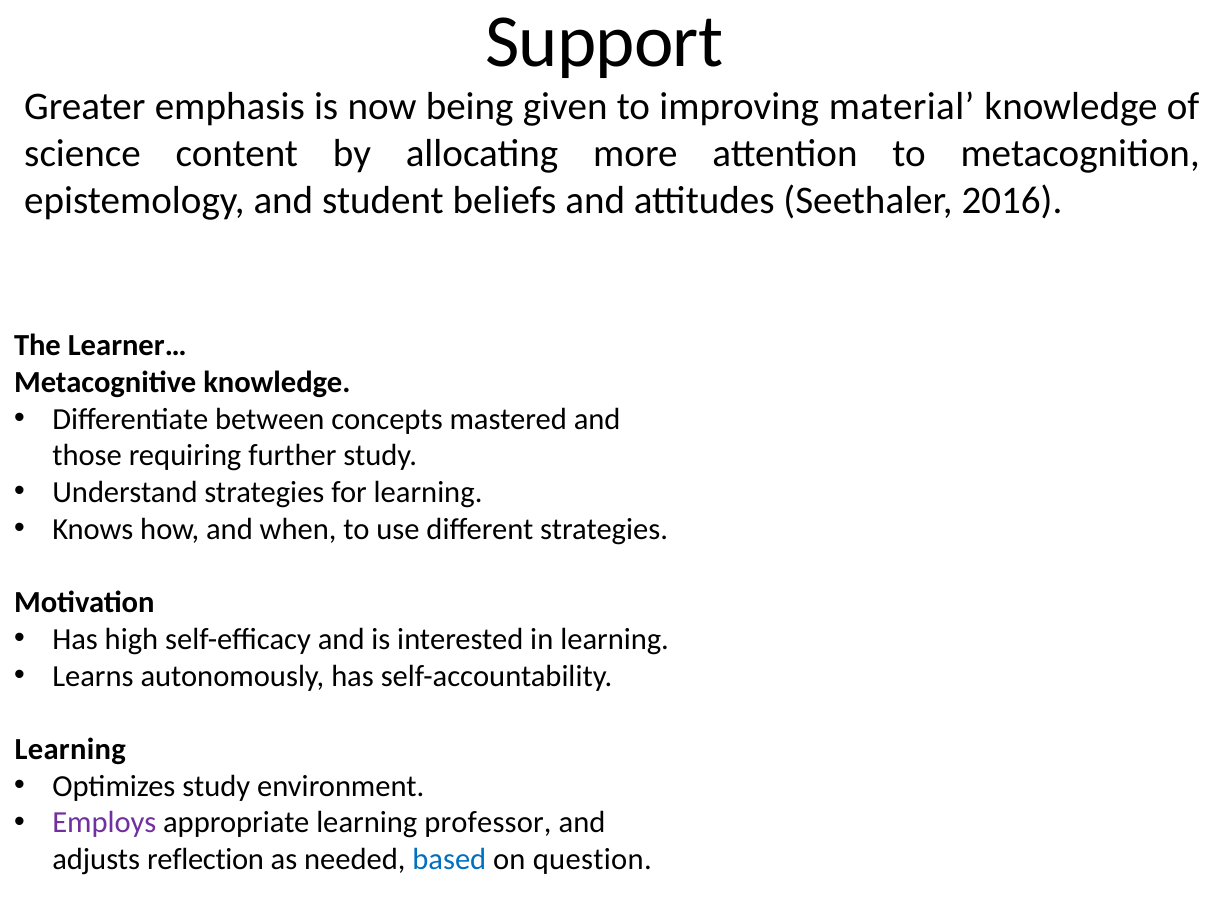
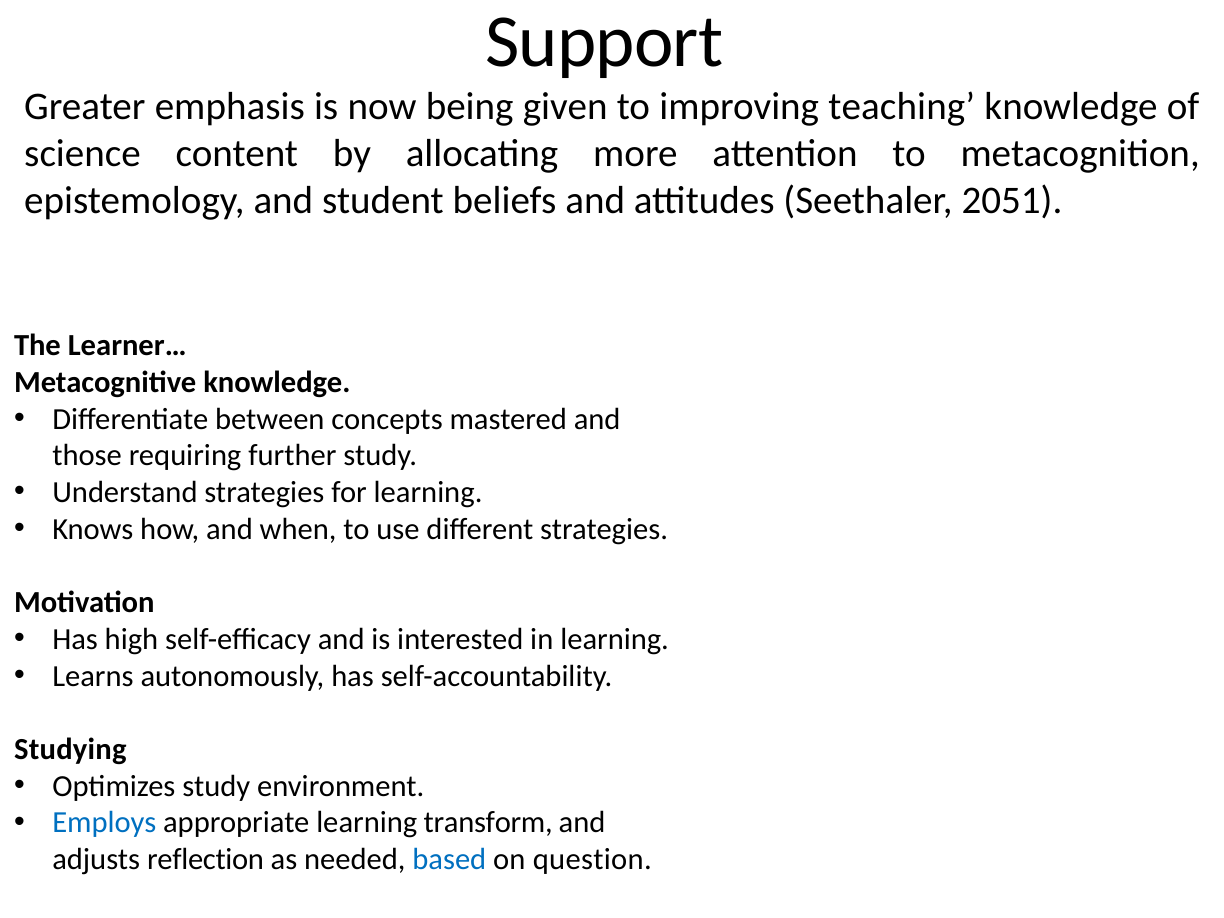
material: material -> teaching
2016: 2016 -> 2051
Learning at (70, 749): Learning -> Studying
Employs colour: purple -> blue
professor: professor -> transform
